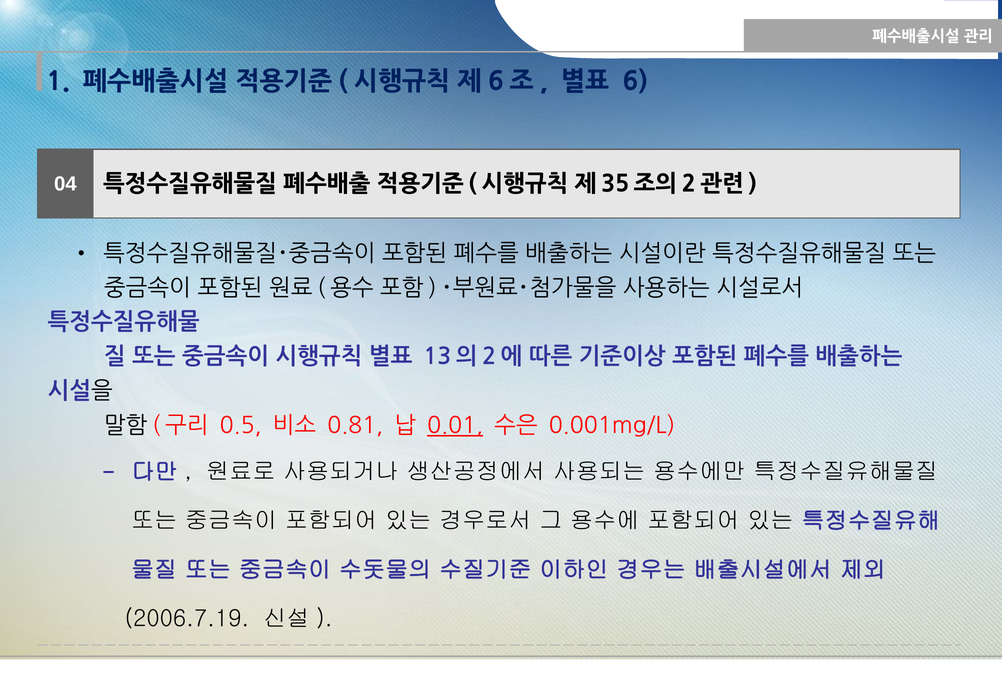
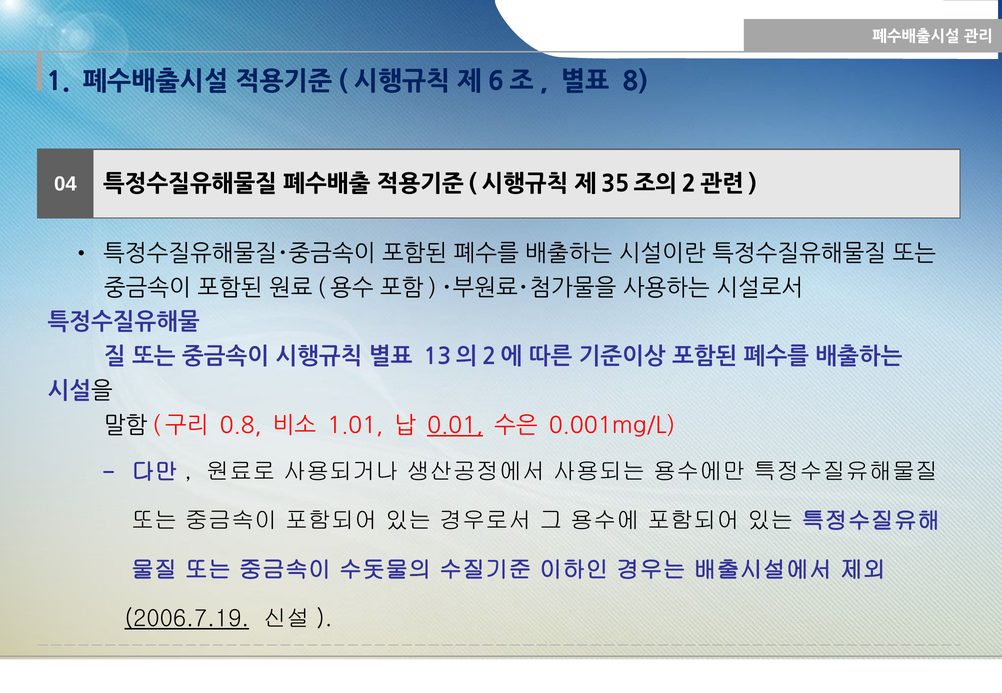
6: 6 -> 8
0.5: 0.5 -> 0.8
0.81: 0.81 -> 1.01
2006.7.19 underline: none -> present
